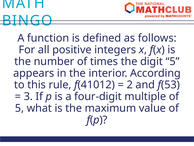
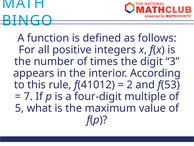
digit 5: 5 -> 3
3: 3 -> 7
